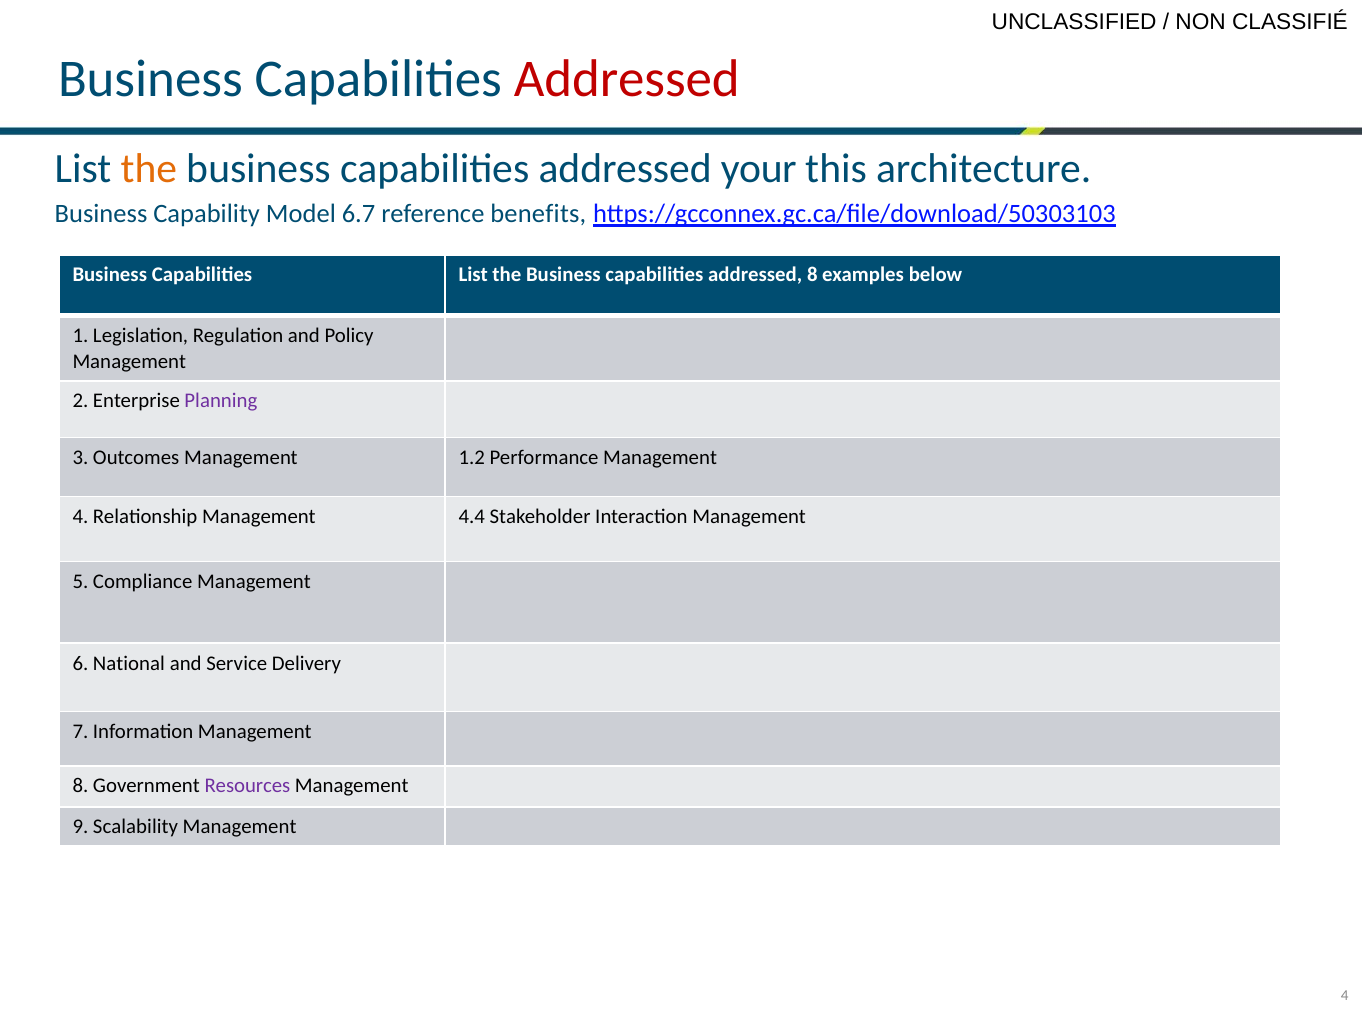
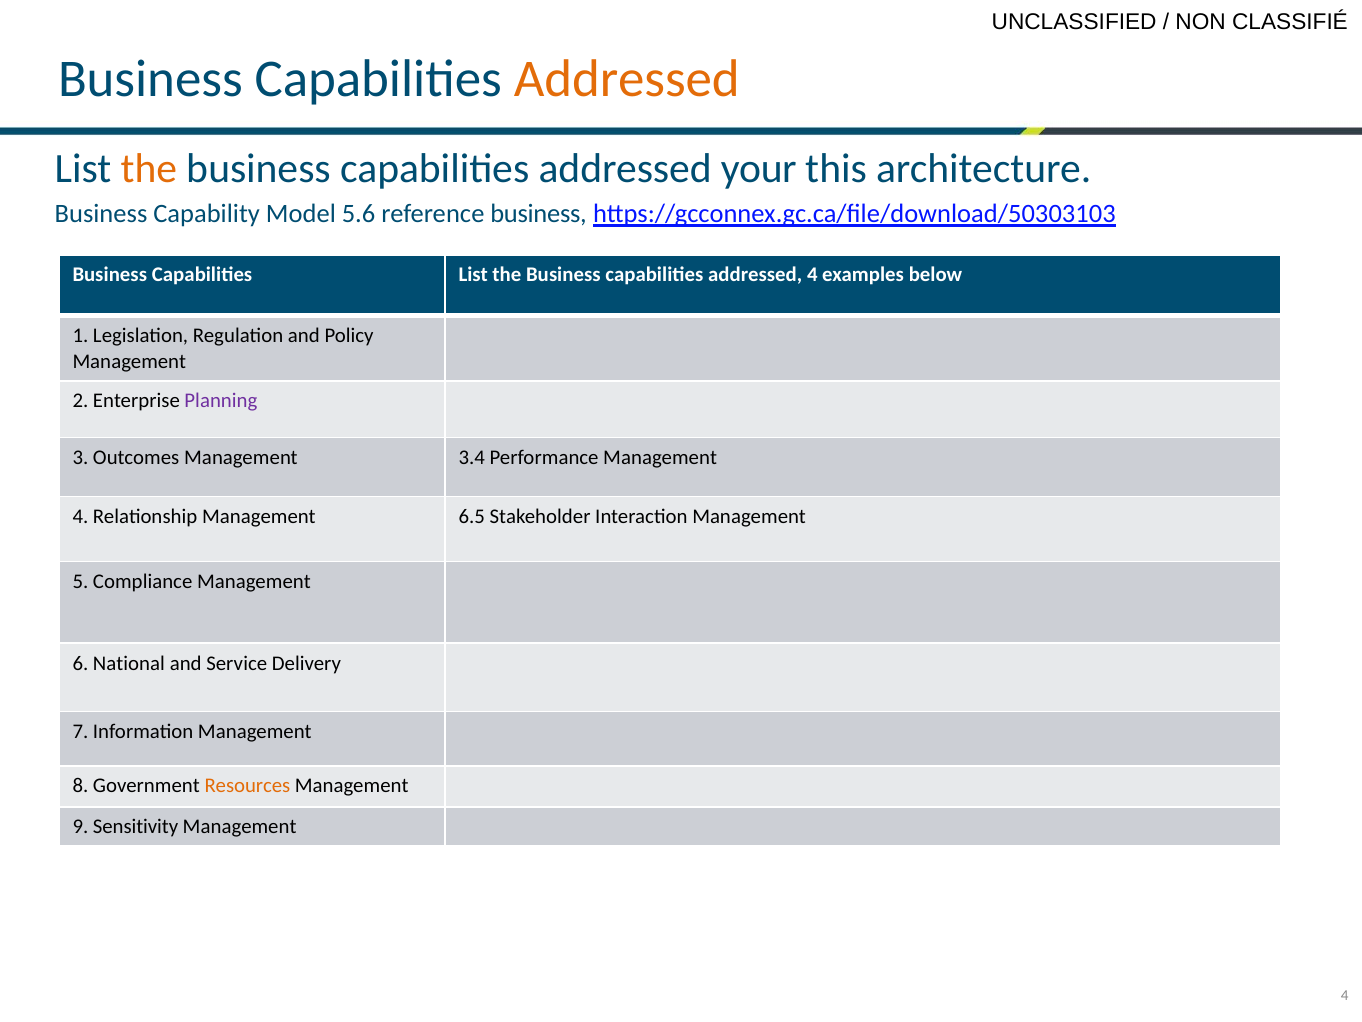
Addressed at (627, 79) colour: red -> orange
6.7: 6.7 -> 5.6
reference benefits: benefits -> business
addressed 8: 8 -> 4
1.2: 1.2 -> 3.4
4.4: 4.4 -> 6.5
Resources colour: purple -> orange
Scalability: Scalability -> Sensitivity
